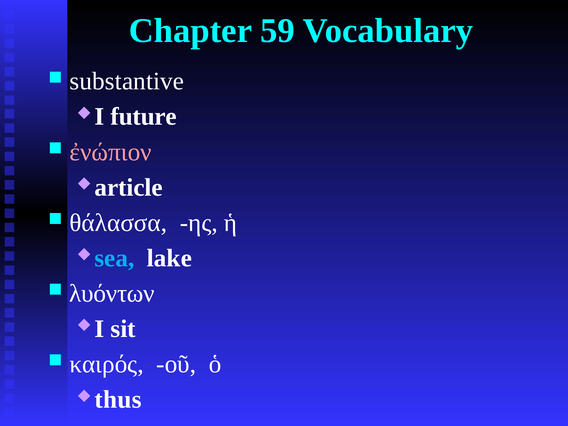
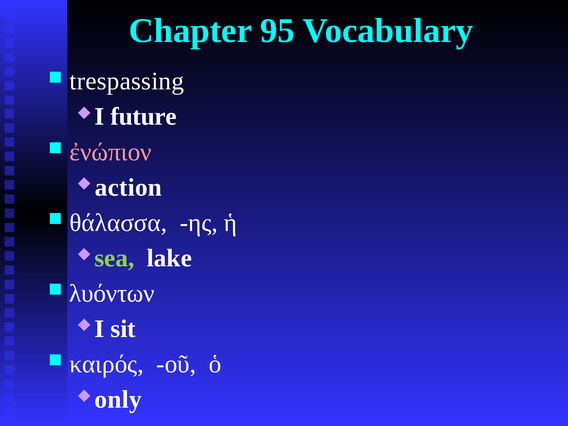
59: 59 -> 95
substantive: substantive -> trespassing
article: article -> action
sea colour: light blue -> light green
thus: thus -> only
